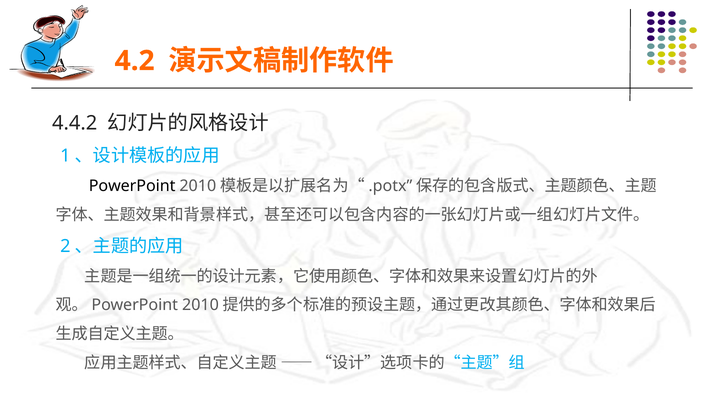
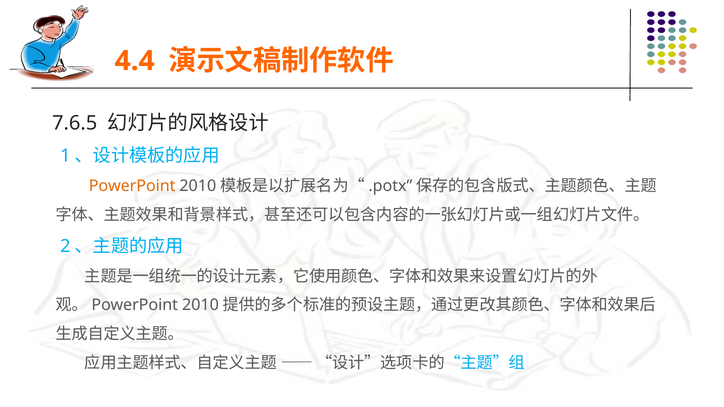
4.2: 4.2 -> 4.4
4.4.2: 4.4.2 -> 7.6.5
PowerPoint colour: black -> orange
